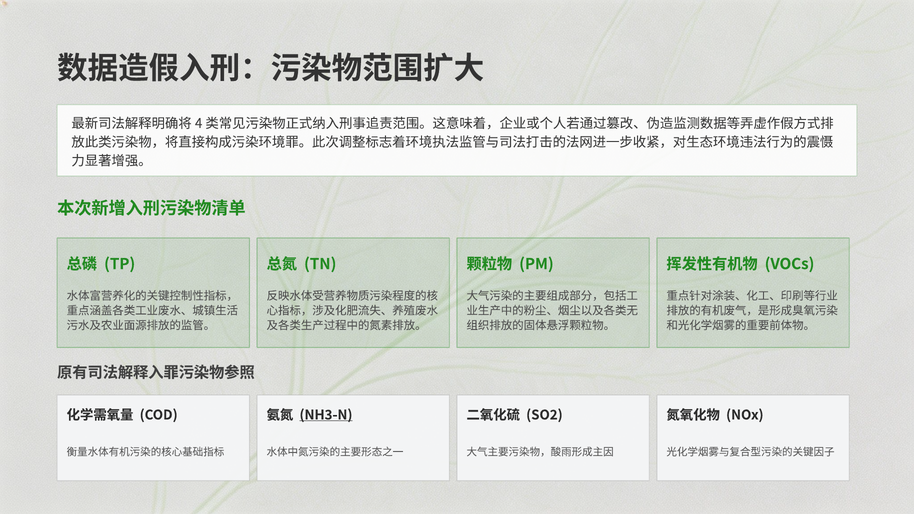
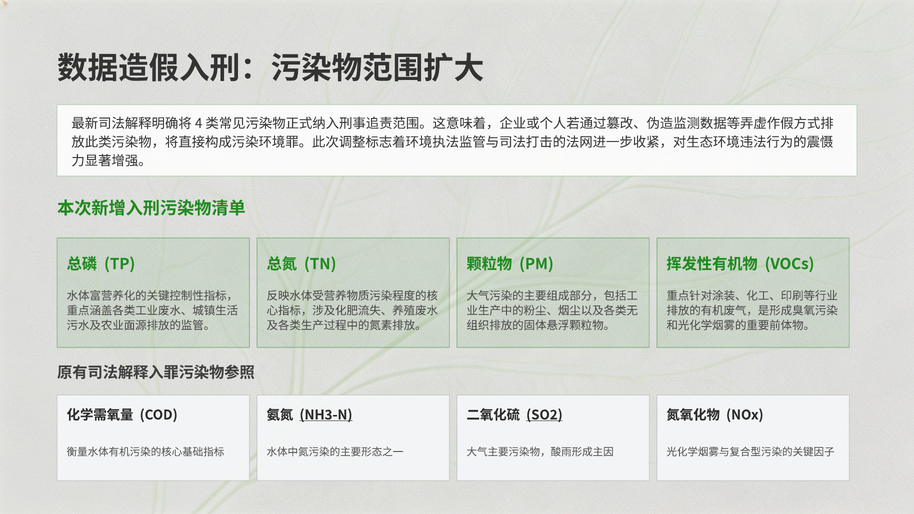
SO2 underline: none -> present
